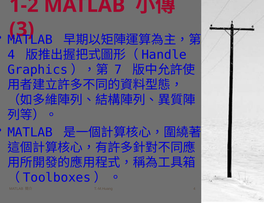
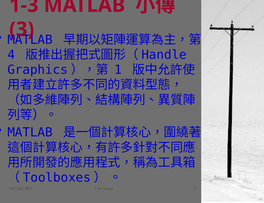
1-2: 1-2 -> 1-3
7: 7 -> 1
